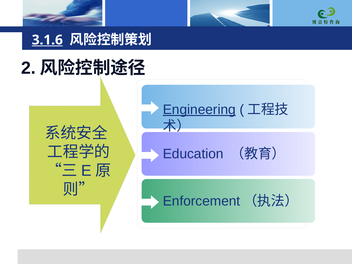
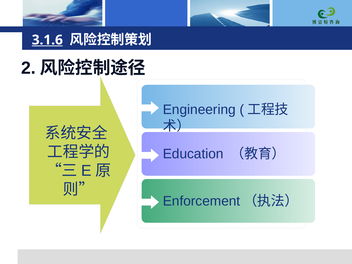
Engineering underline: present -> none
